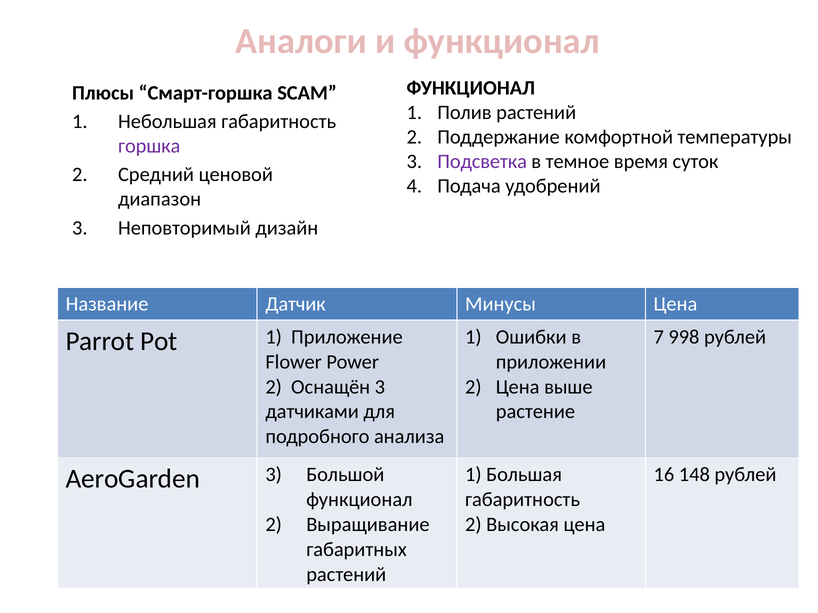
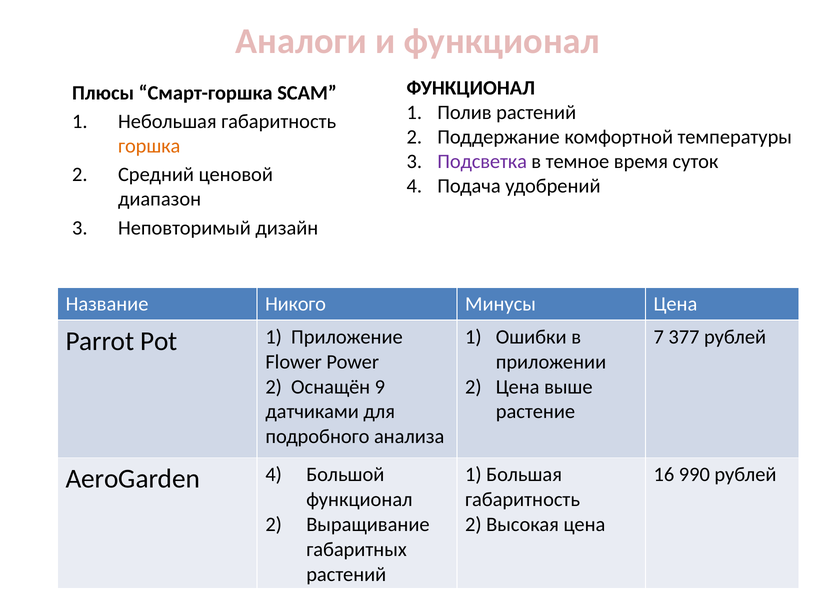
горшка colour: purple -> orange
Датчик: Датчик -> Никого
998: 998 -> 377
Оснащён 3: 3 -> 9
148: 148 -> 990
AeroGarden 3: 3 -> 4
